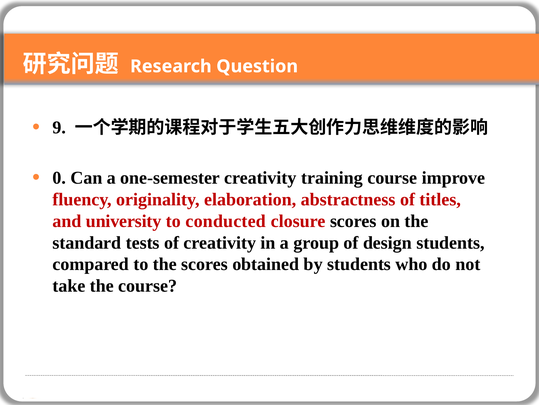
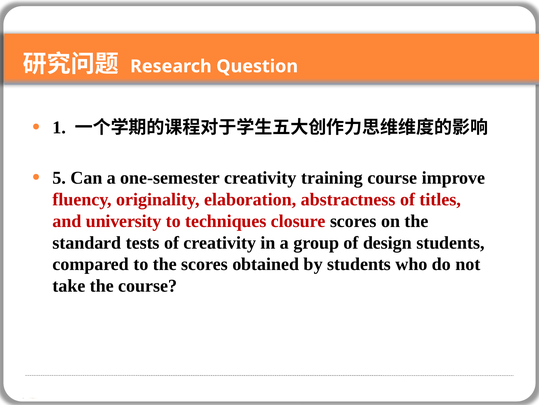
9: 9 -> 1
0: 0 -> 5
conducted: conducted -> techniques
